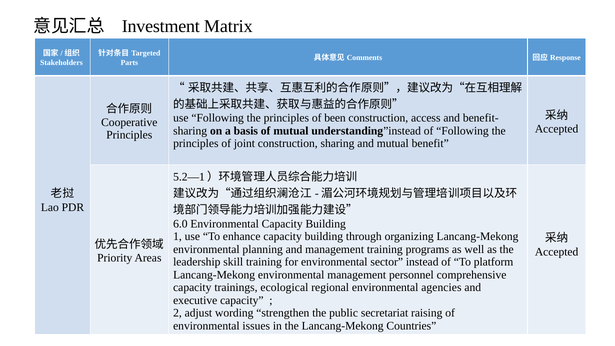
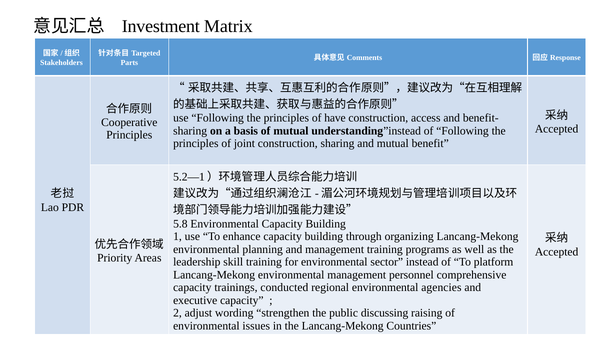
been: been -> have
6.0: 6.0 -> 5.8
ecological: ecological -> conducted
secretariat: secretariat -> discussing
